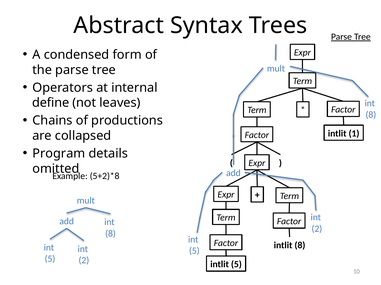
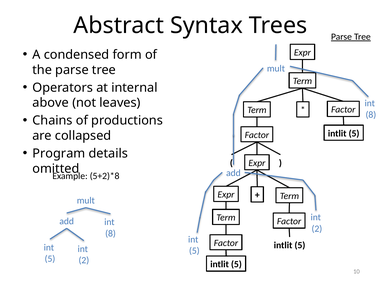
define: define -> above
1 at (354, 134): 1 -> 5
8 at (300, 246): 8 -> 5
